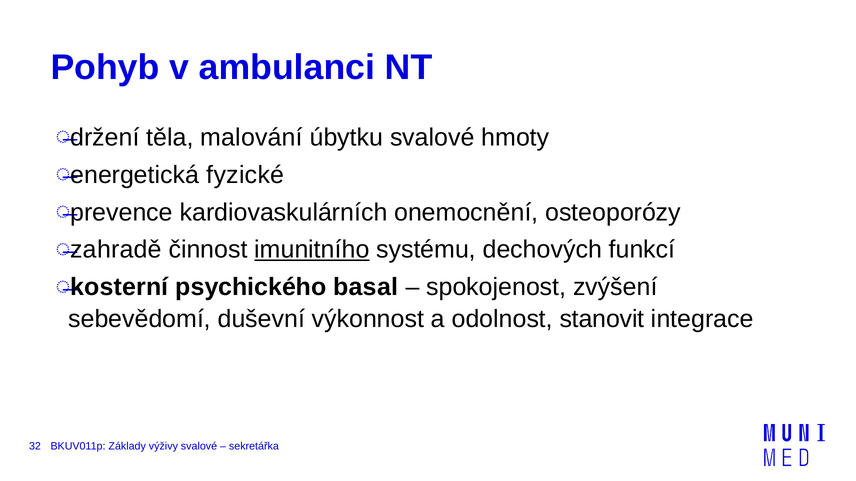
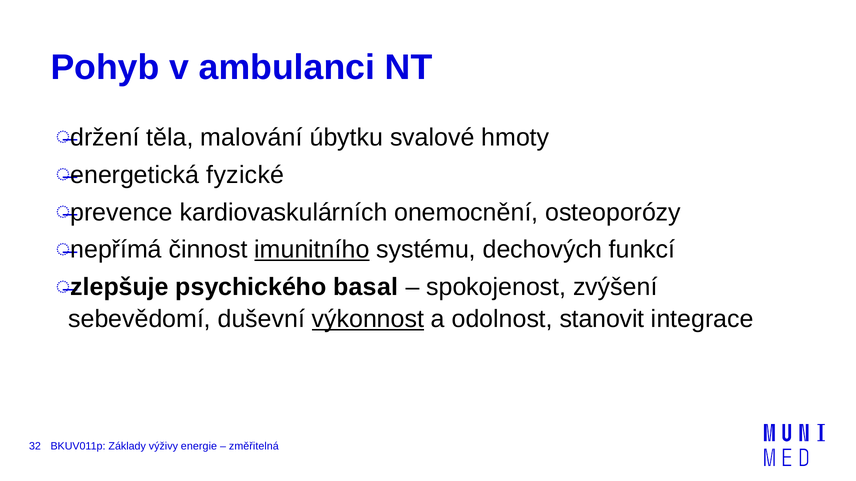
zahradě: zahradě -> nepřímá
kosterní: kosterní -> zlepšuje
výkonnost underline: none -> present
výživy svalové: svalové -> energie
sekretářka: sekretářka -> změřitelná
